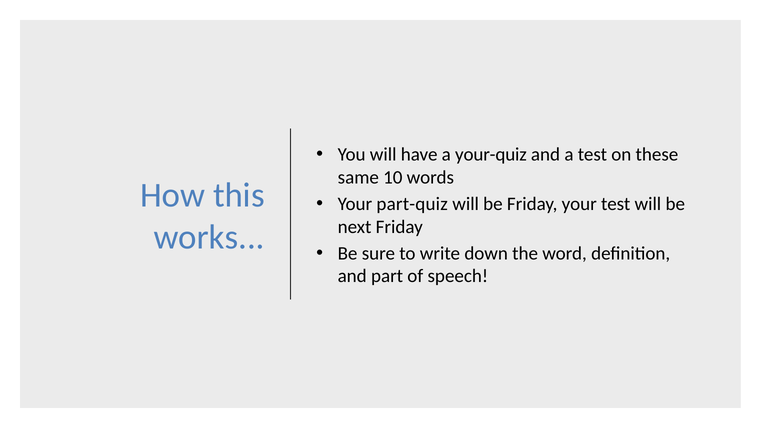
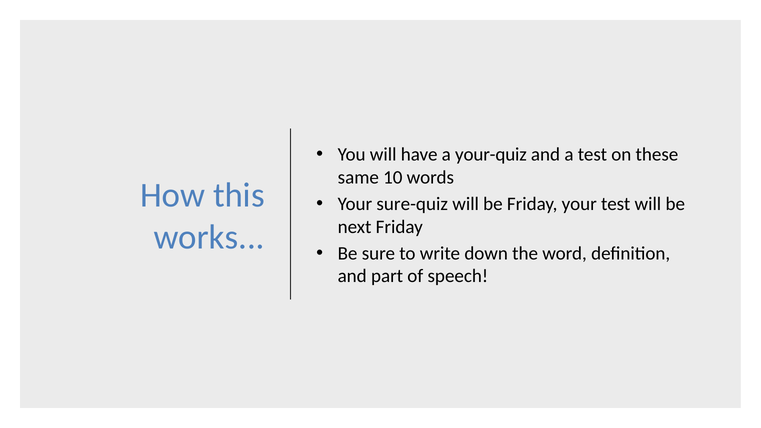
part-quiz: part-quiz -> sure-quiz
